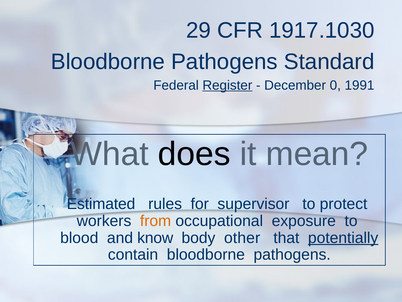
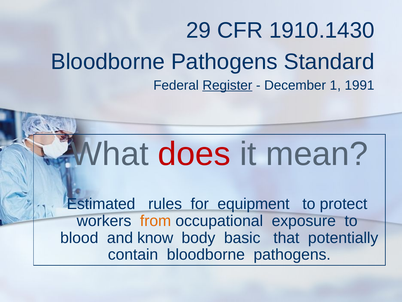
1917.1030: 1917.1030 -> 1910.1430
0: 0 -> 1
does colour: black -> red
supervisor: supervisor -> equipment
other: other -> basic
potentially underline: present -> none
